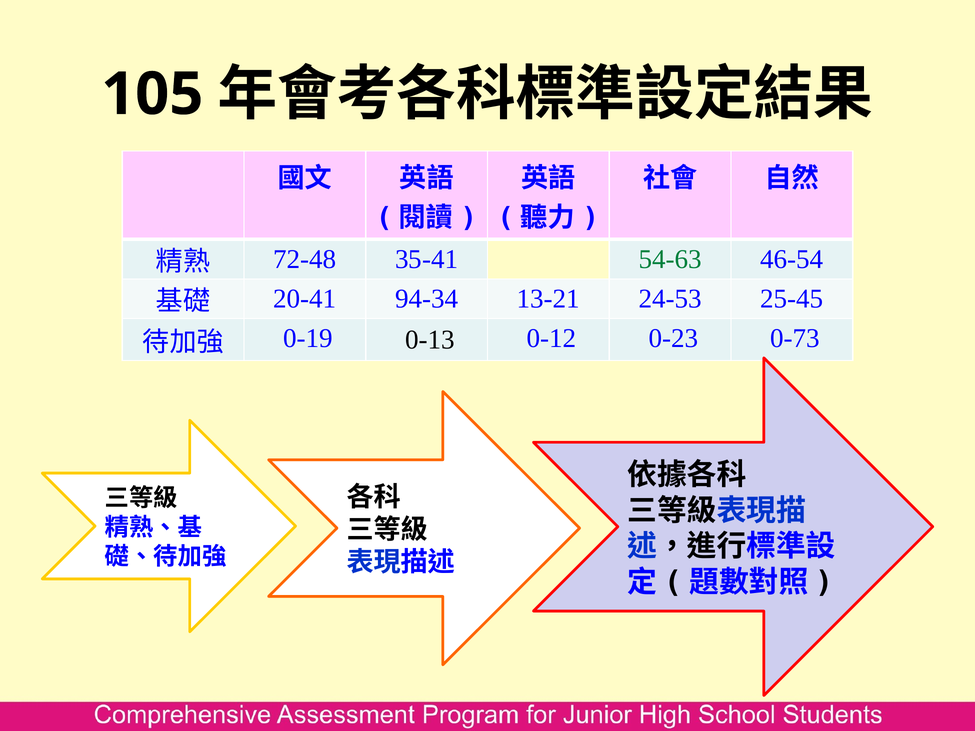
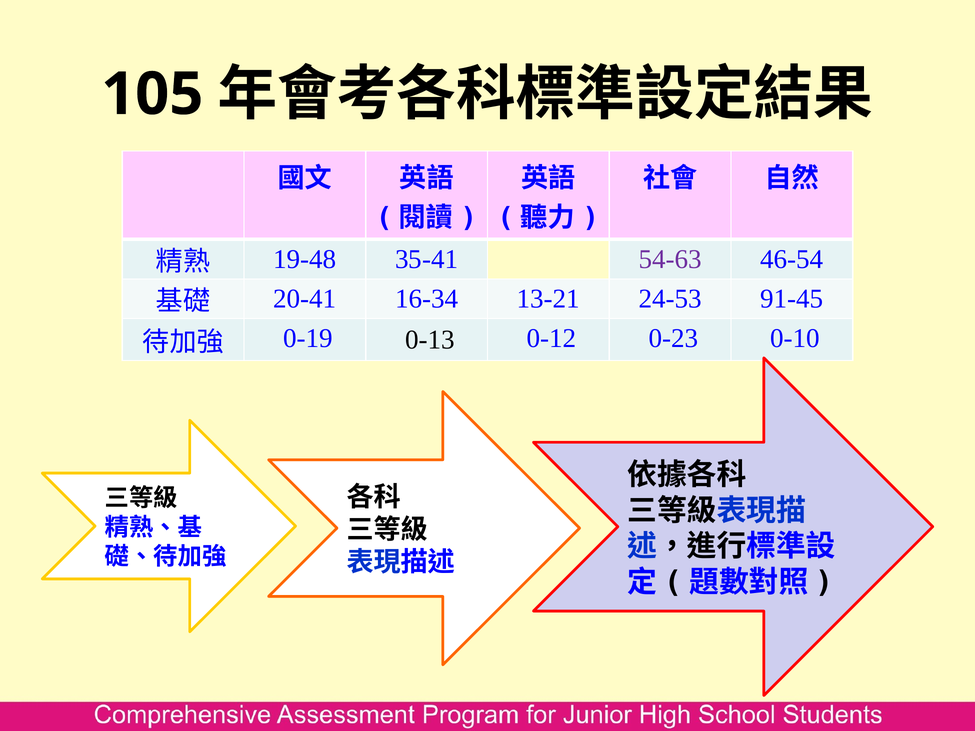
72-48: 72-48 -> 19-48
54-63 colour: green -> purple
94-34: 94-34 -> 16-34
25-45: 25-45 -> 91-45
0-73: 0-73 -> 0-10
